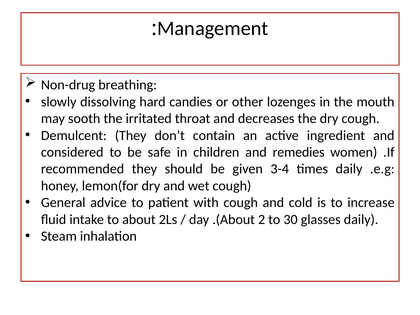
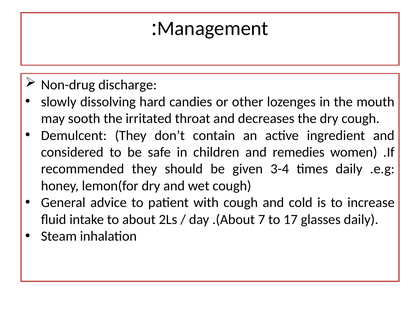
breathing: breathing -> discharge
2: 2 -> 7
30: 30 -> 17
